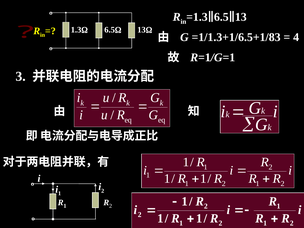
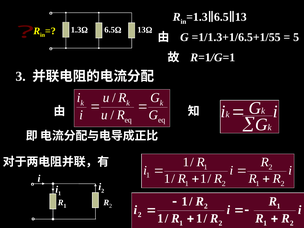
=1/1.3+1/6.5+1/83: =1/1.3+1/6.5+1/83 -> =1/1.3+1/6.5+1/55
4: 4 -> 5
